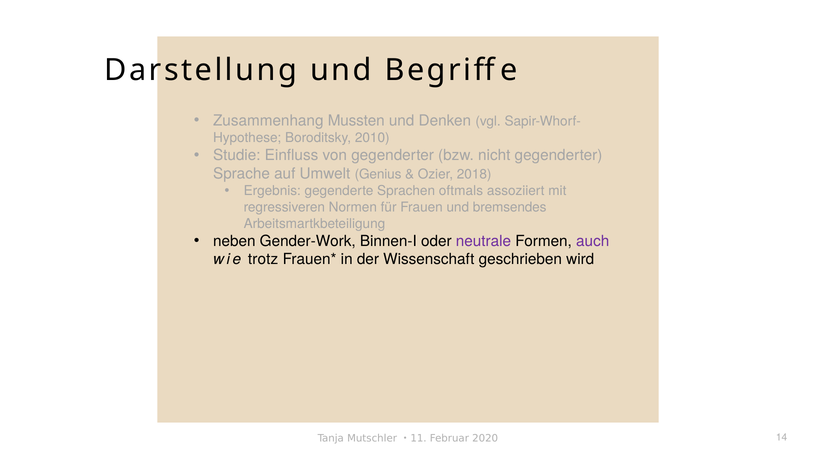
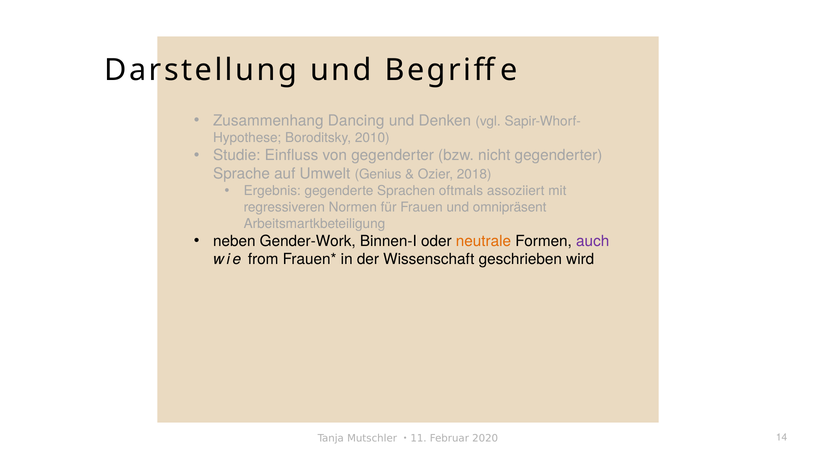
Mussten: Mussten -> Dancing
bremsendes: bremsendes -> omnipräsent
neutrale colour: purple -> orange
trotz: trotz -> from
